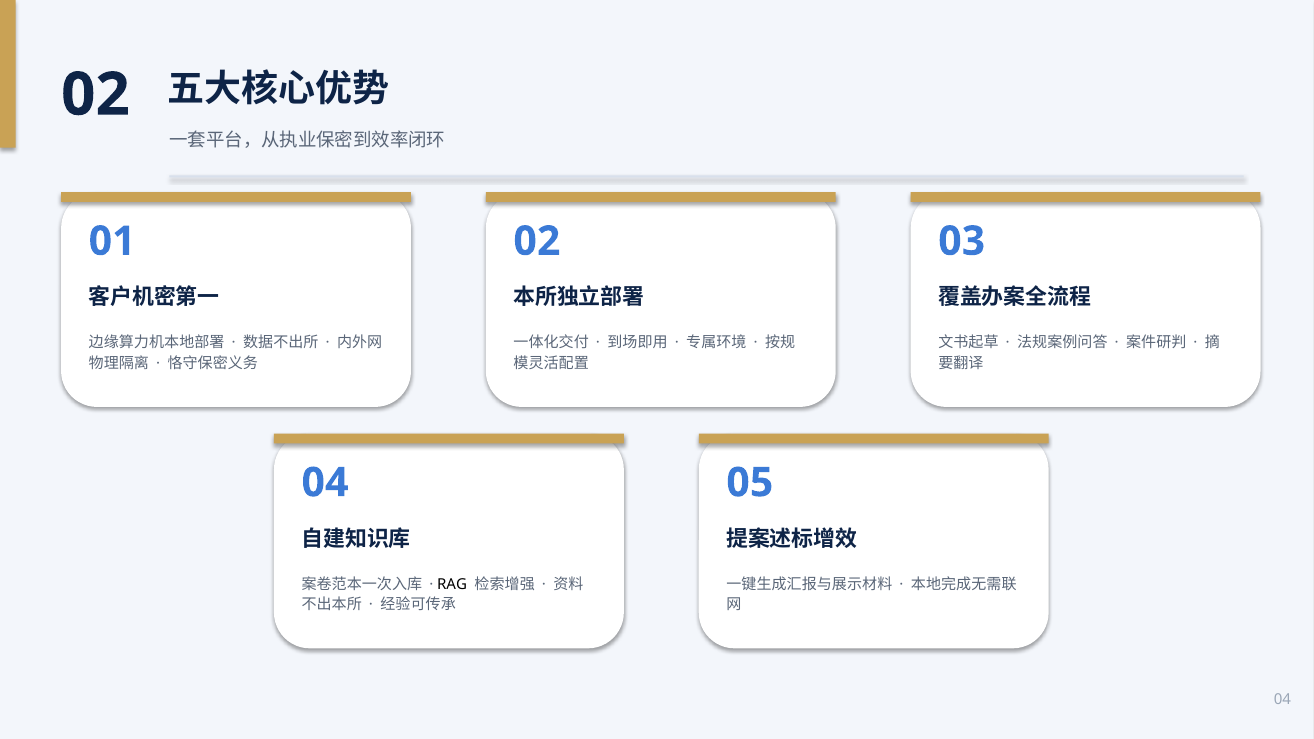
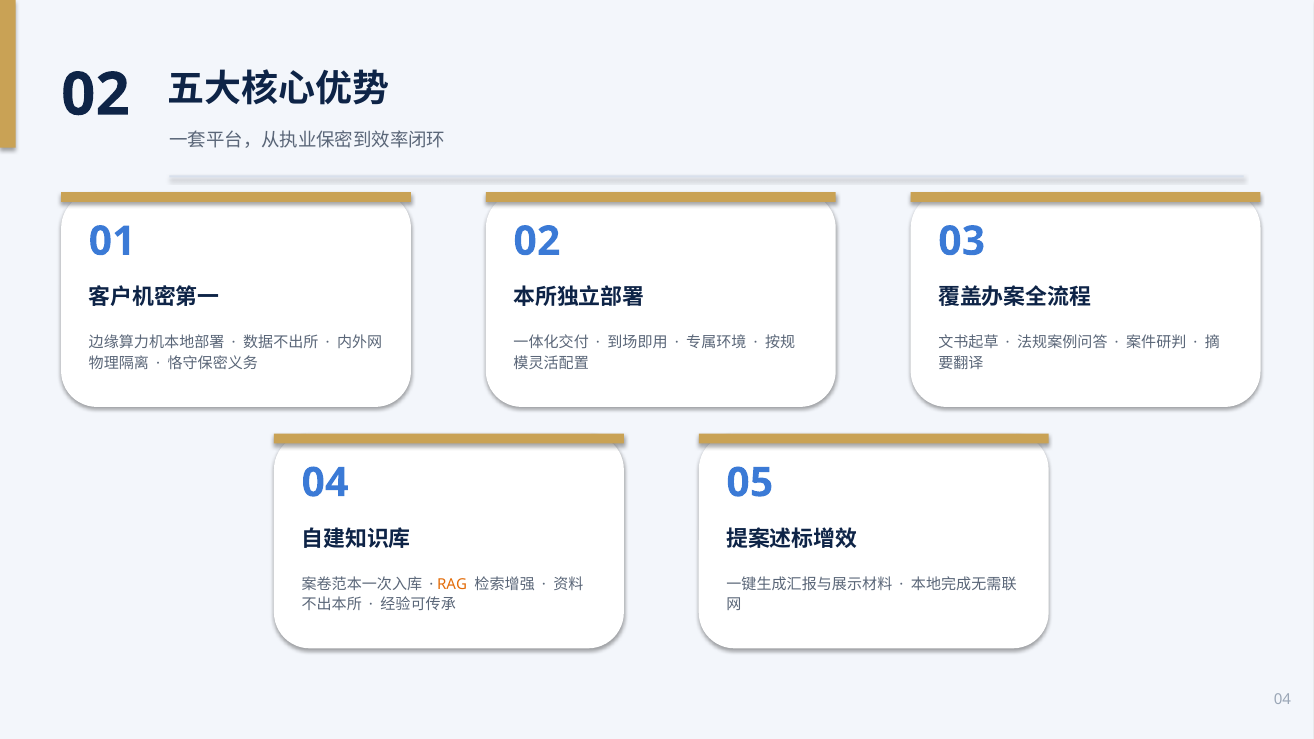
RAG colour: black -> orange
